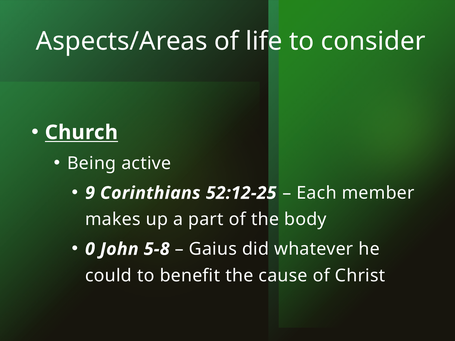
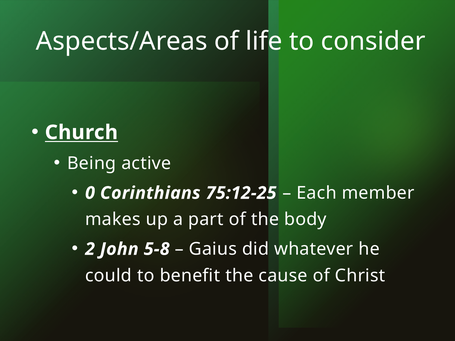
9: 9 -> 0
52:12-25: 52:12-25 -> 75:12-25
0: 0 -> 2
